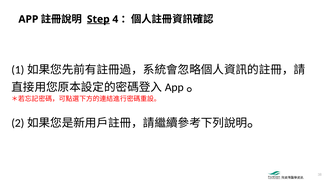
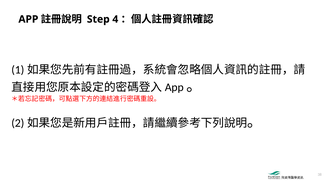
Step underline: present -> none
